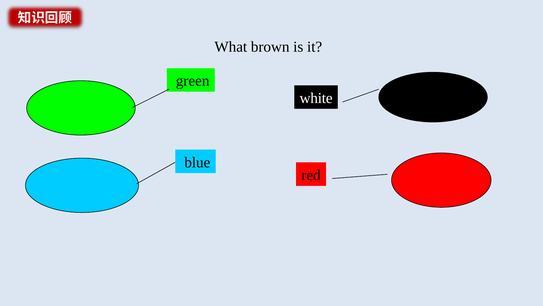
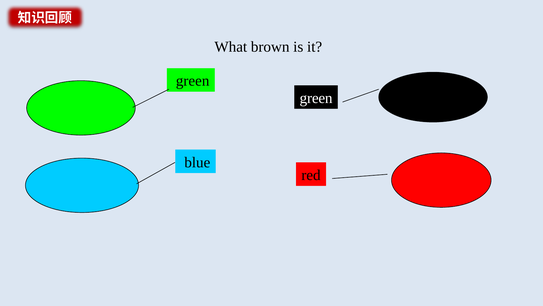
white at (316, 98): white -> green
